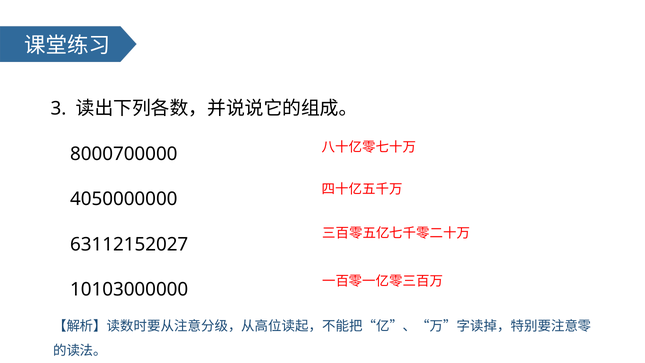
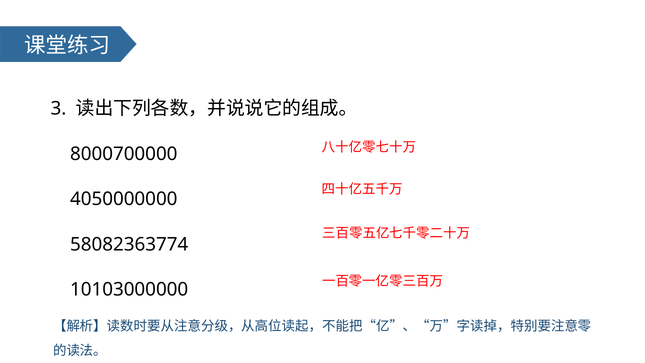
63112152027: 63112152027 -> 58082363774
